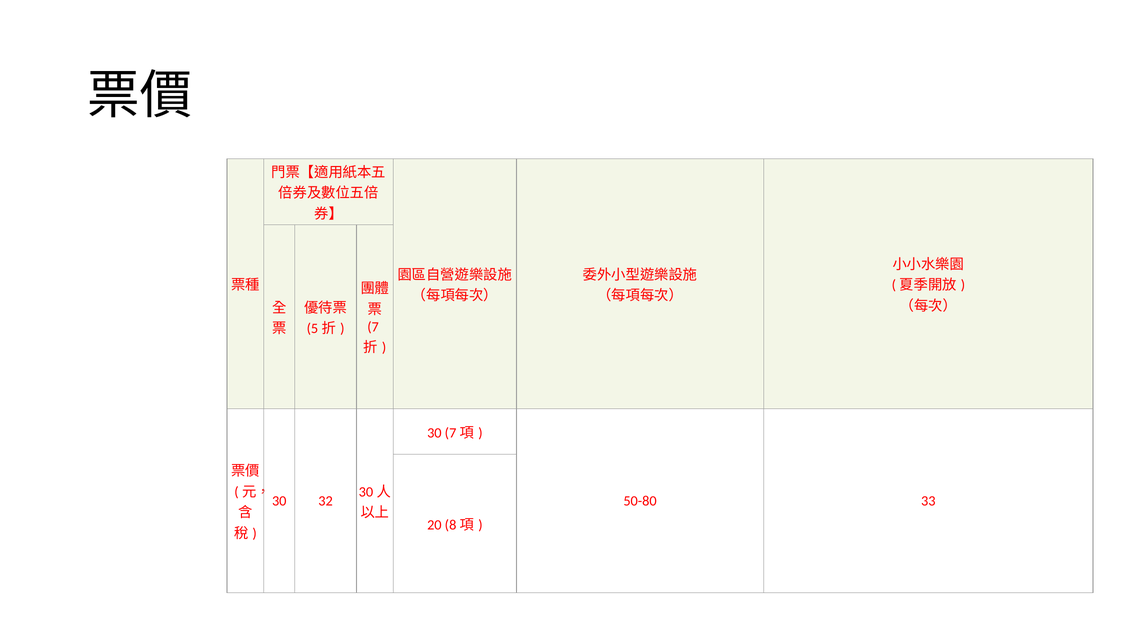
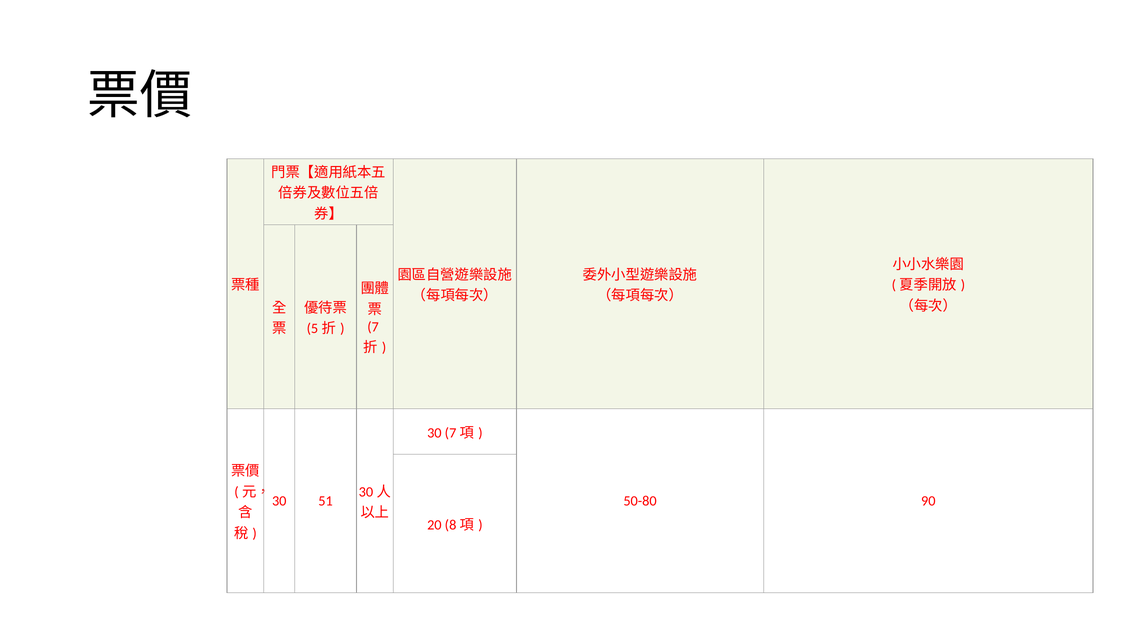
32: 32 -> 51
33: 33 -> 90
